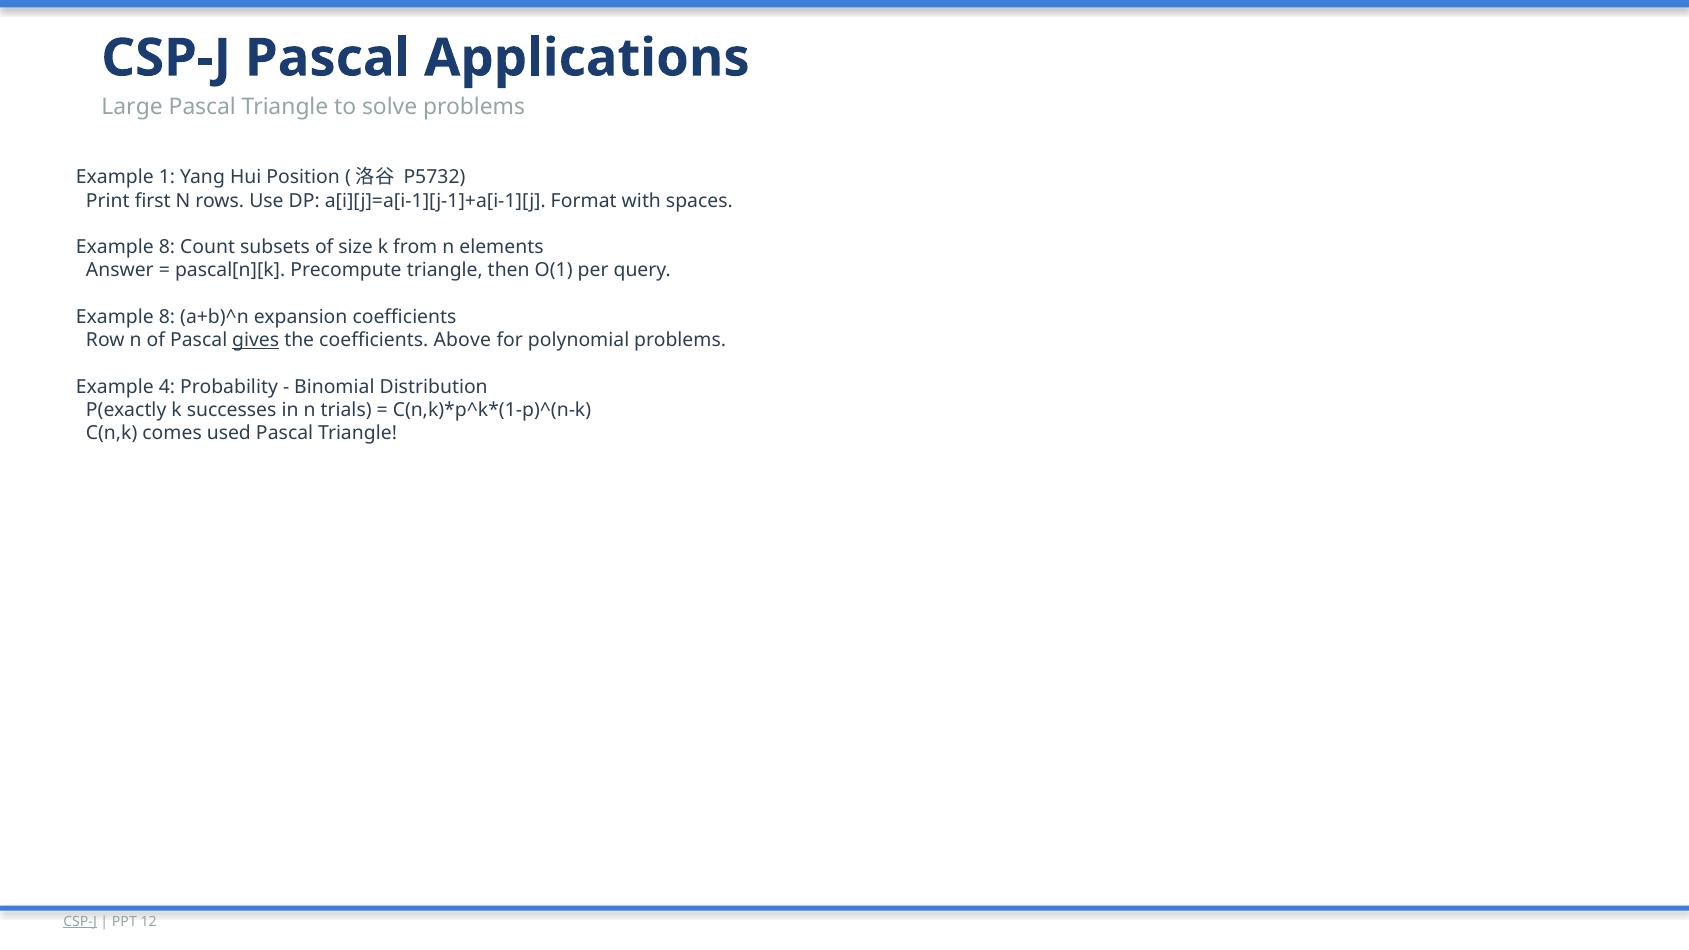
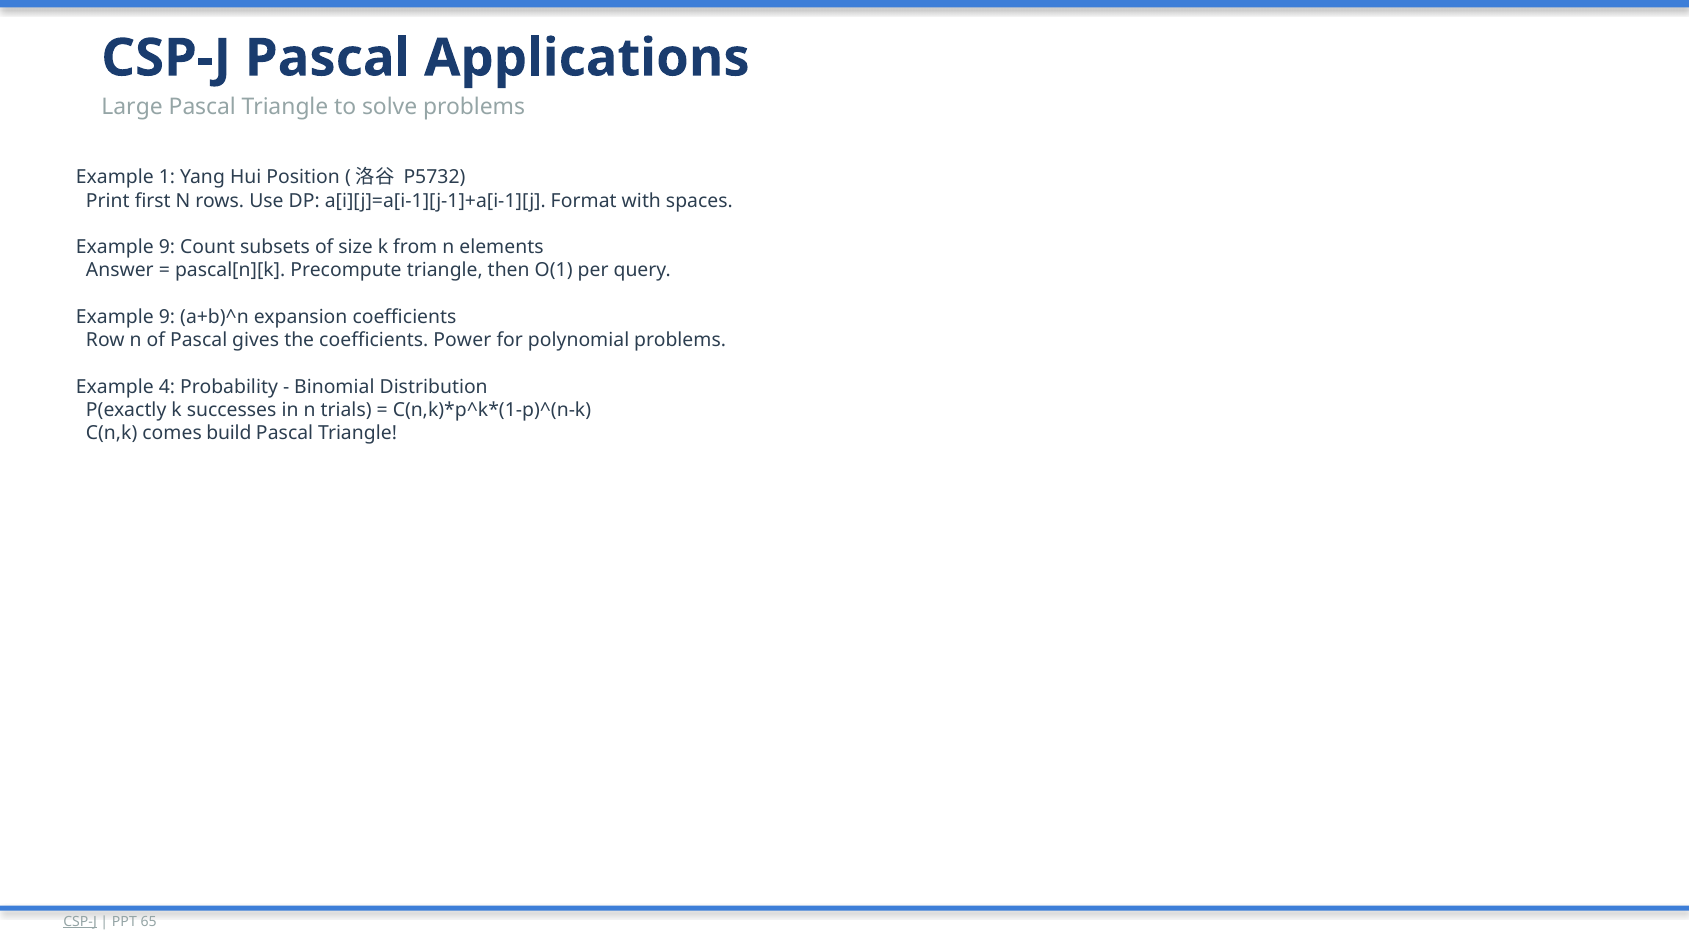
8 at (167, 247): 8 -> 9
8 at (167, 317): 8 -> 9
gives underline: present -> none
Above: Above -> Power
used: used -> build
12: 12 -> 65
